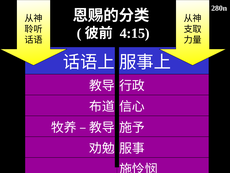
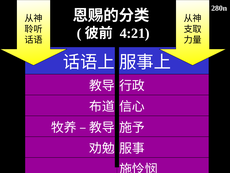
4:15: 4:15 -> 4:21
